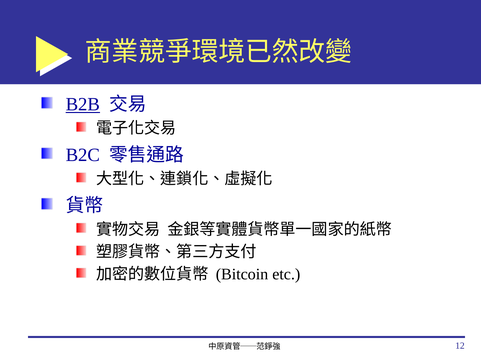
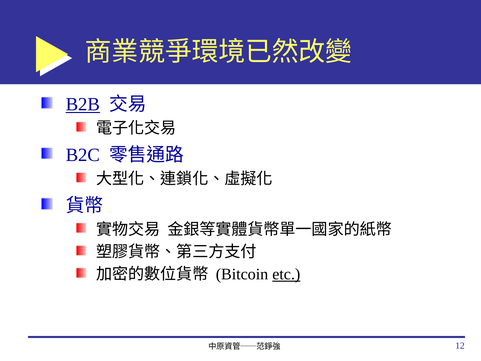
etc underline: none -> present
